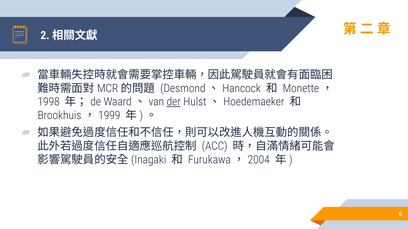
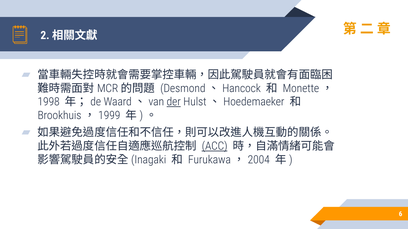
ACC underline: none -> present
